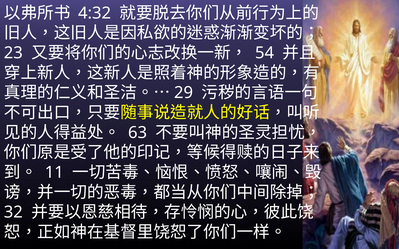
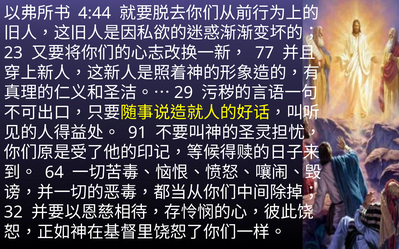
4:32: 4:32 -> 4:44
54: 54 -> 77
63: 63 -> 91
11: 11 -> 64
